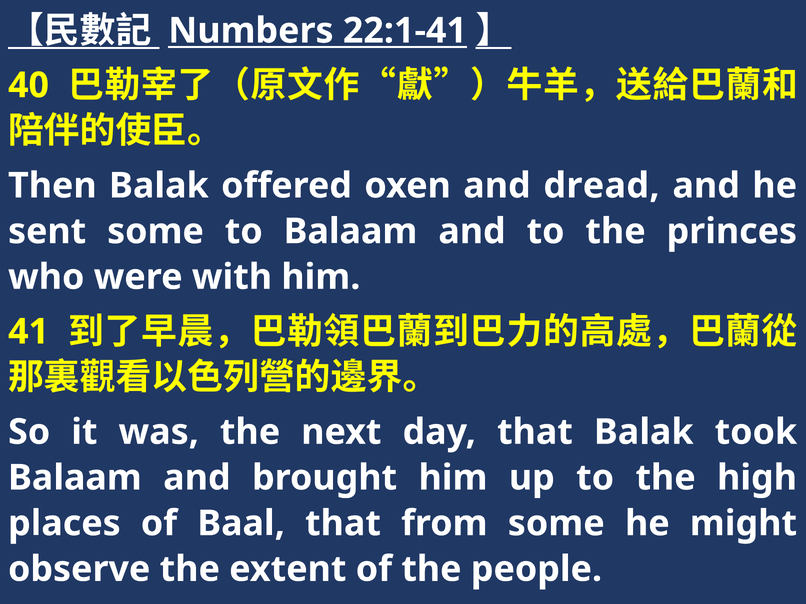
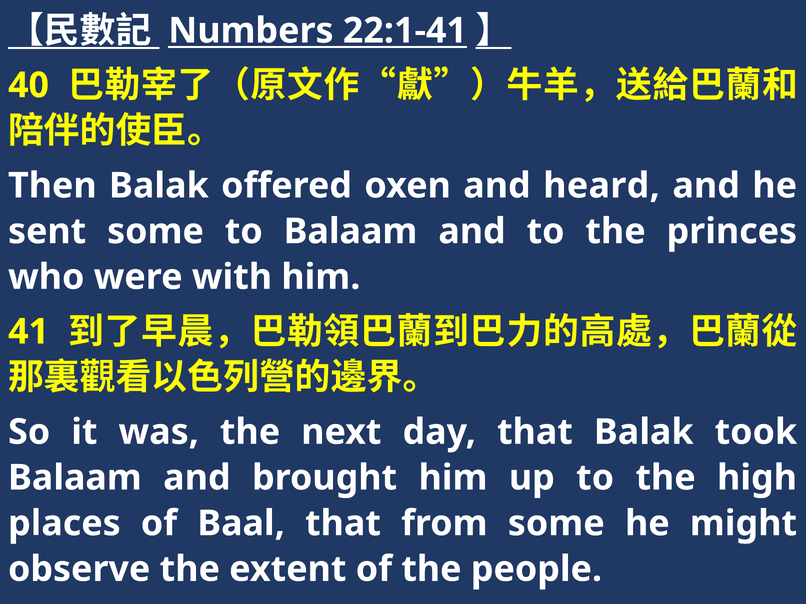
dread: dread -> heard
